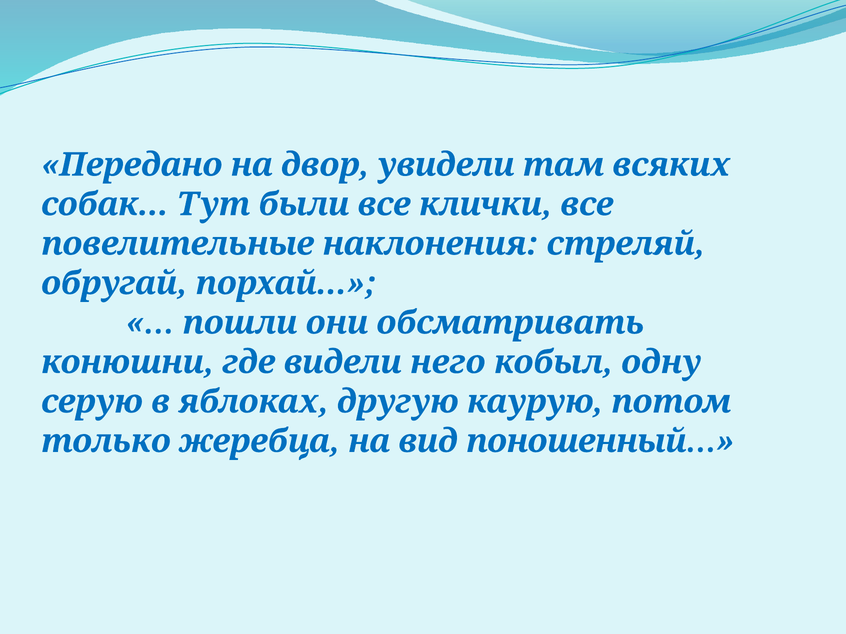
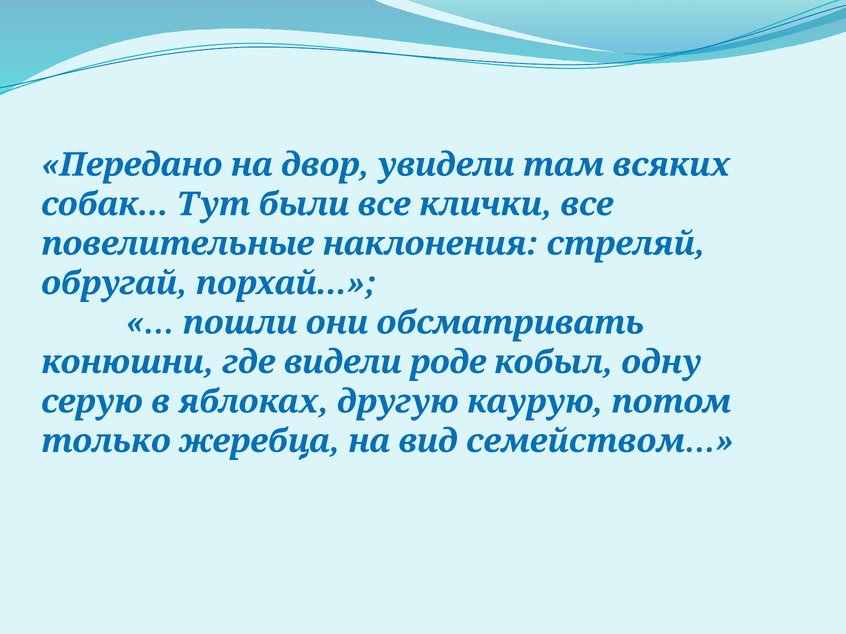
него: него -> роде
поношенный…: поношенный… -> семейством…
